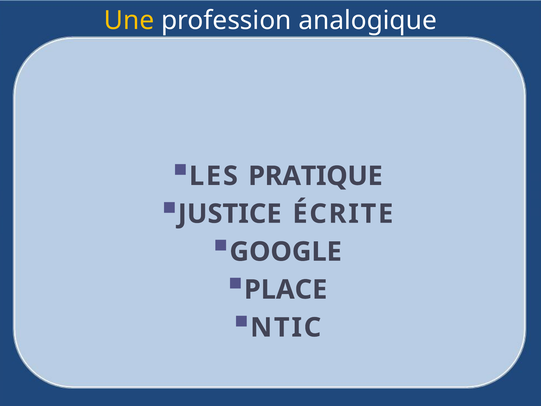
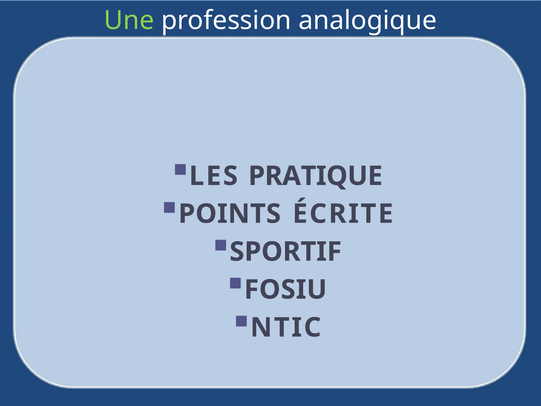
Une colour: yellow -> light green
JUSTICE: JUSTICE -> POINTS
GOOGLE: GOOGLE -> SPORTIF
PLACE: PLACE -> FOSIU
